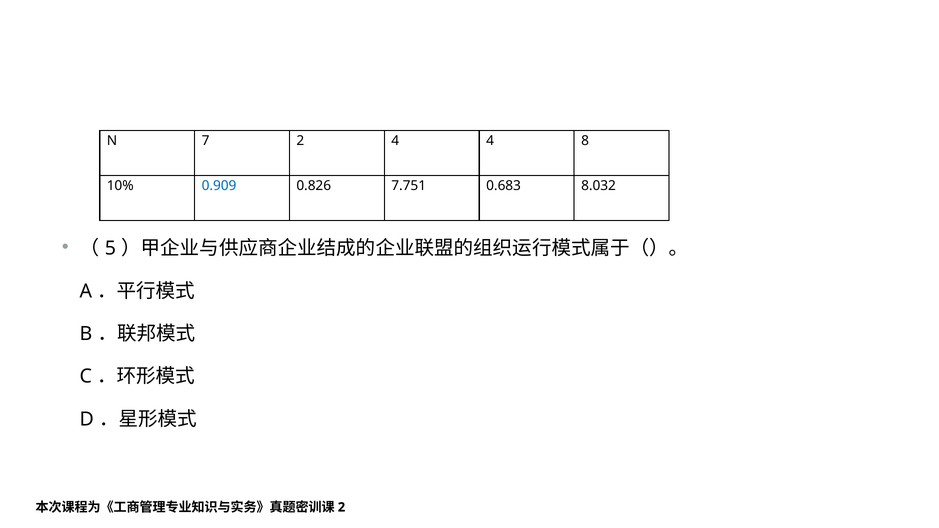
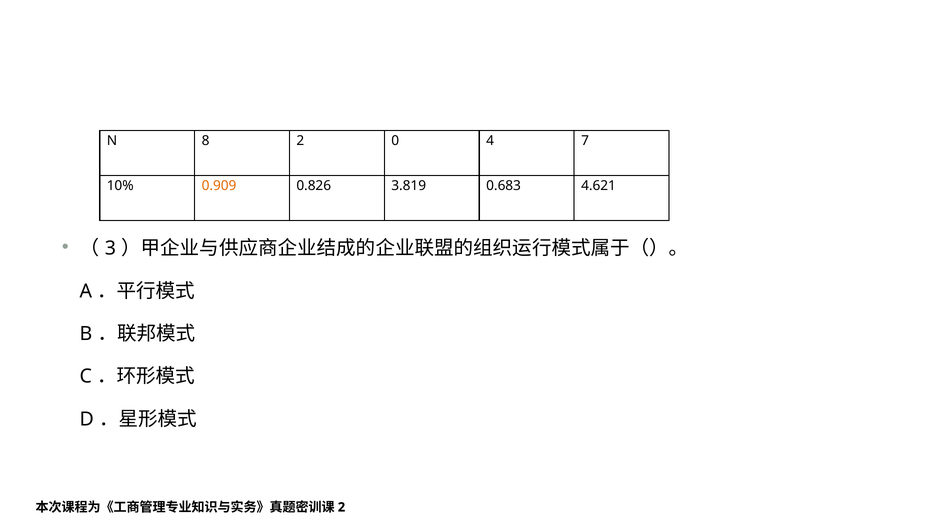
7: 7 -> 8
2 4: 4 -> 0
8: 8 -> 7
0.909 colour: blue -> orange
7.751: 7.751 -> 3.819
8.032: 8.032 -> 4.621
5: 5 -> 3
